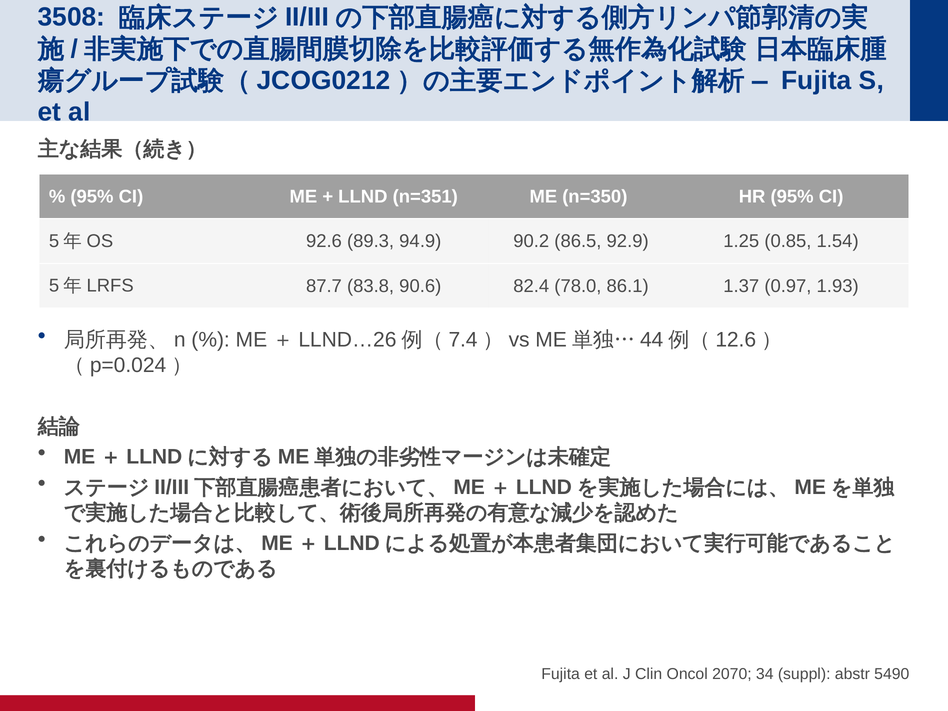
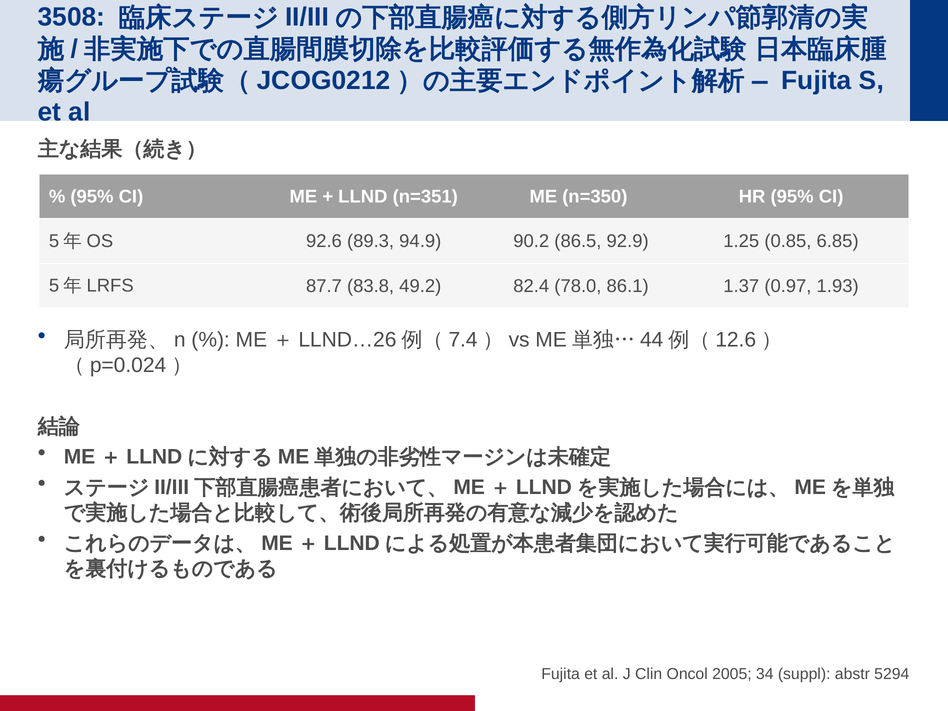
1.54: 1.54 -> 6.85
90.6: 90.6 -> 49.2
2070: 2070 -> 2005
5490: 5490 -> 5294
